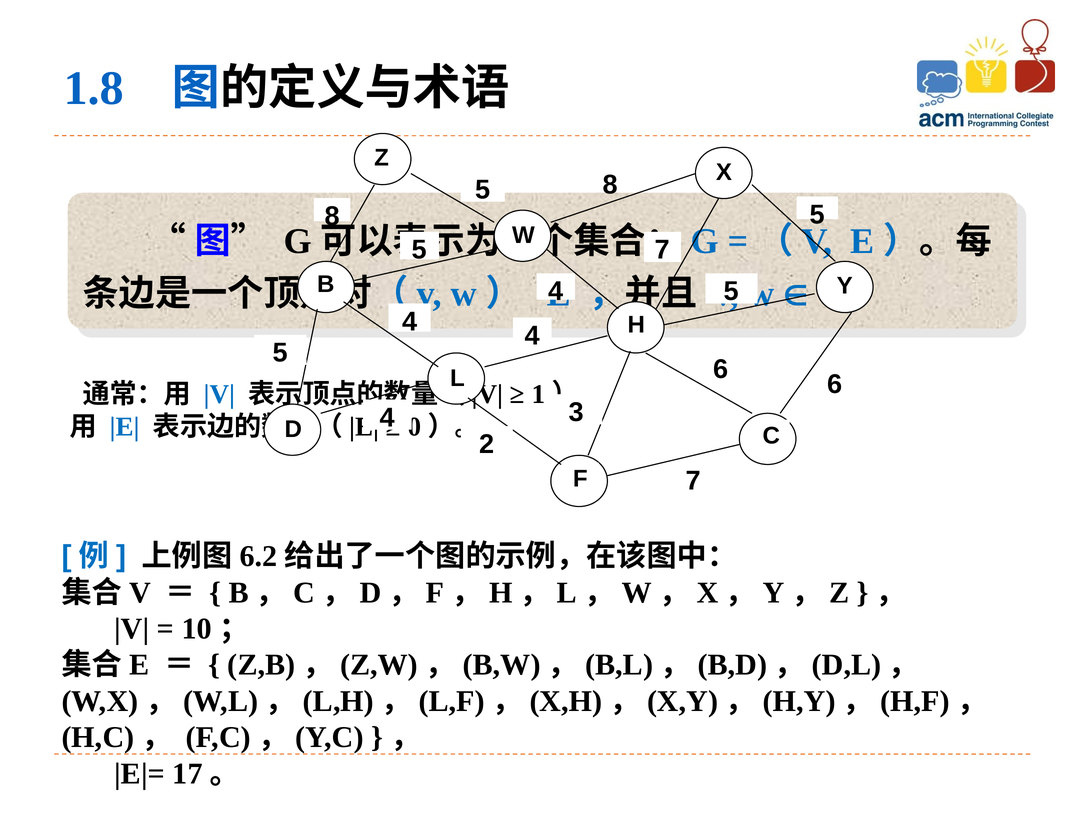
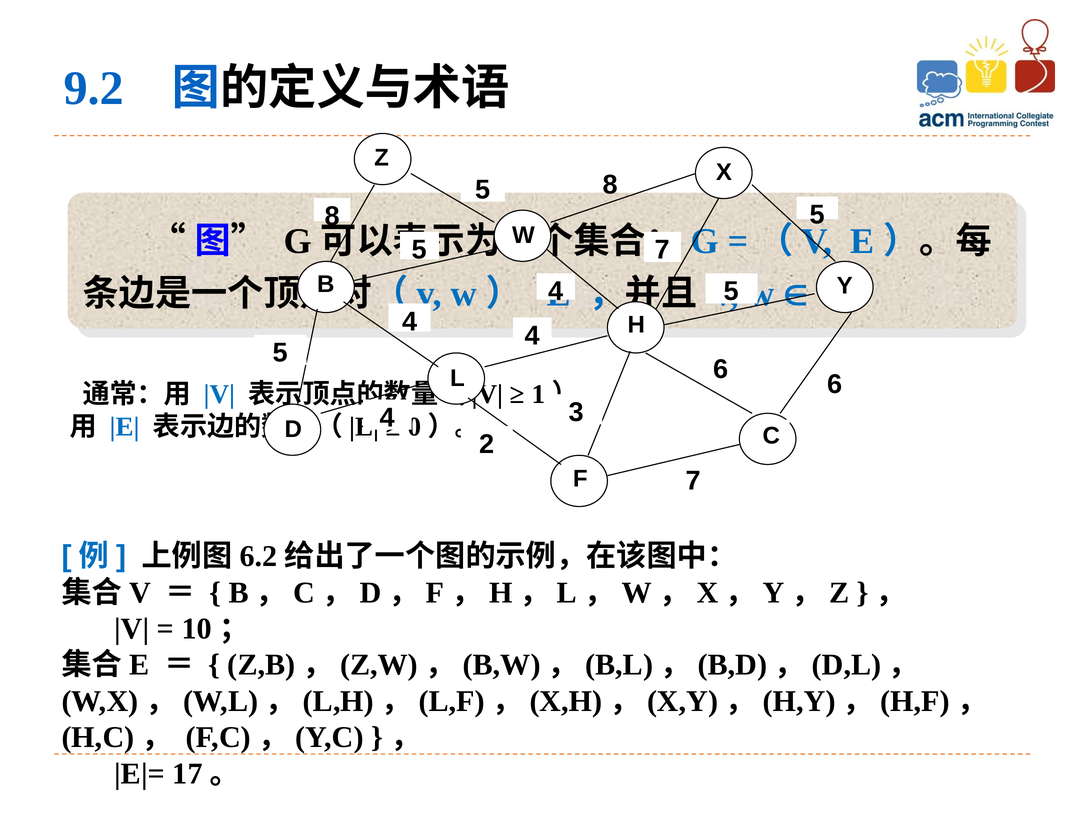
1.8: 1.8 -> 9.2
